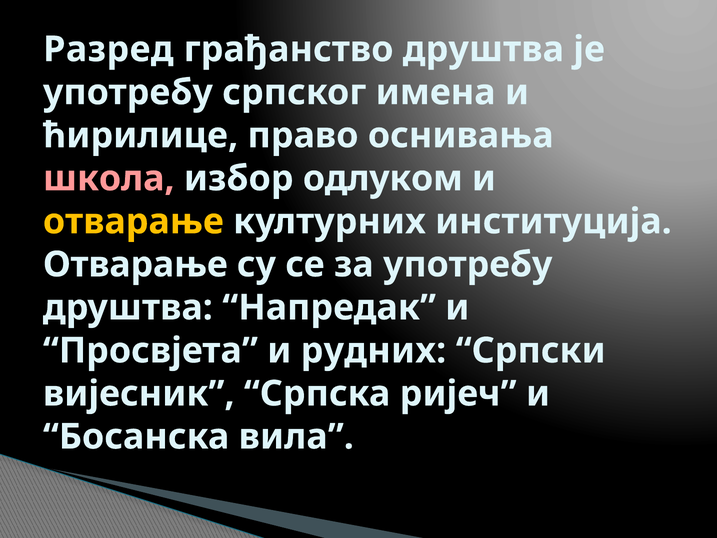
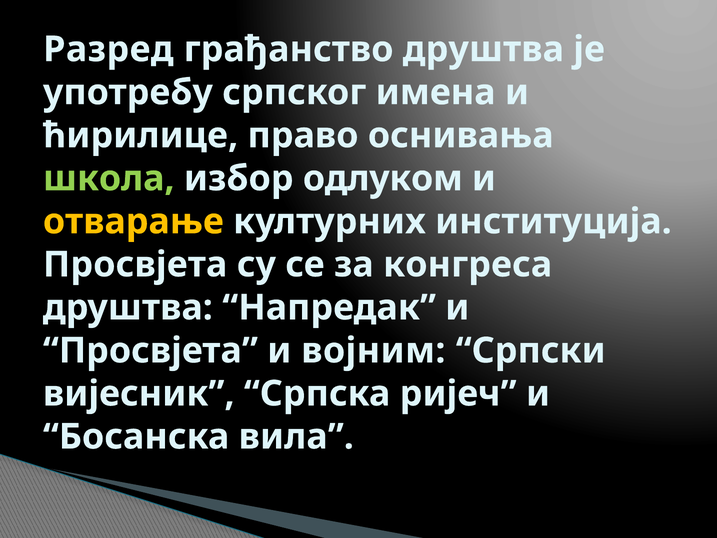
школа colour: pink -> light green
Отварање at (135, 264): Отварање -> Просвјета
за употребу: употребу -> конгреса
рудних: рудних -> војним
